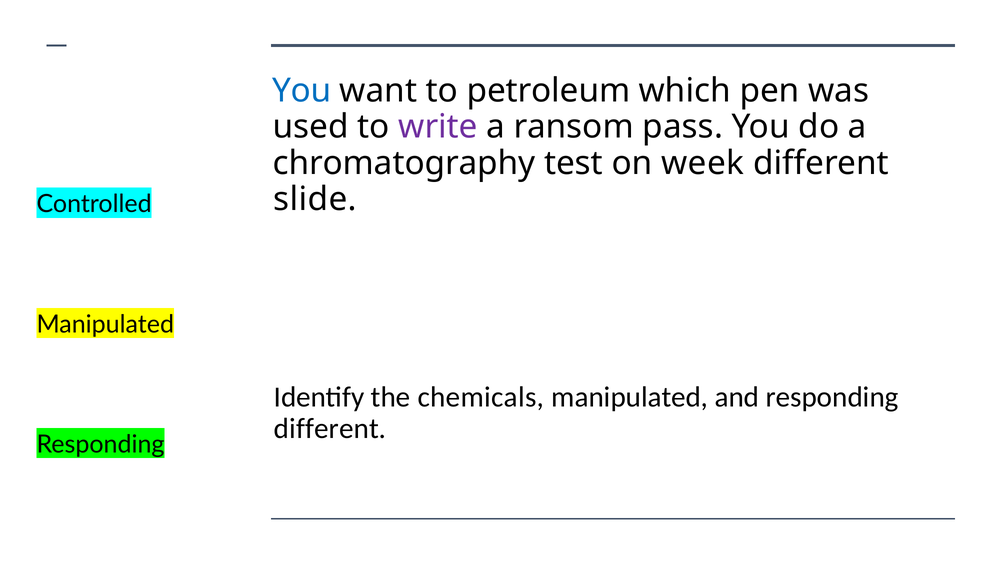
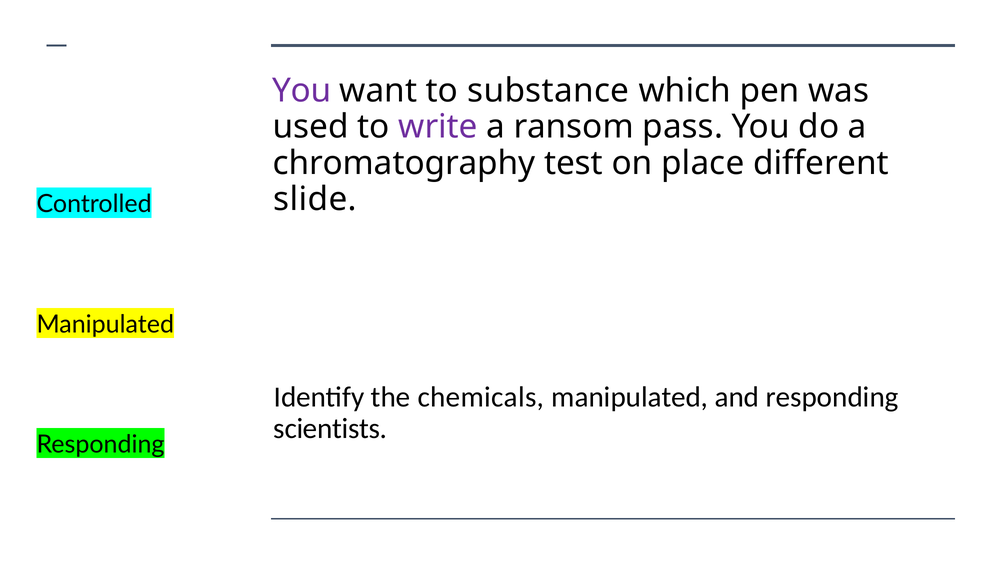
You at (302, 91) colour: blue -> purple
petroleum: petroleum -> substance
week: week -> place
different at (330, 429): different -> scientists
